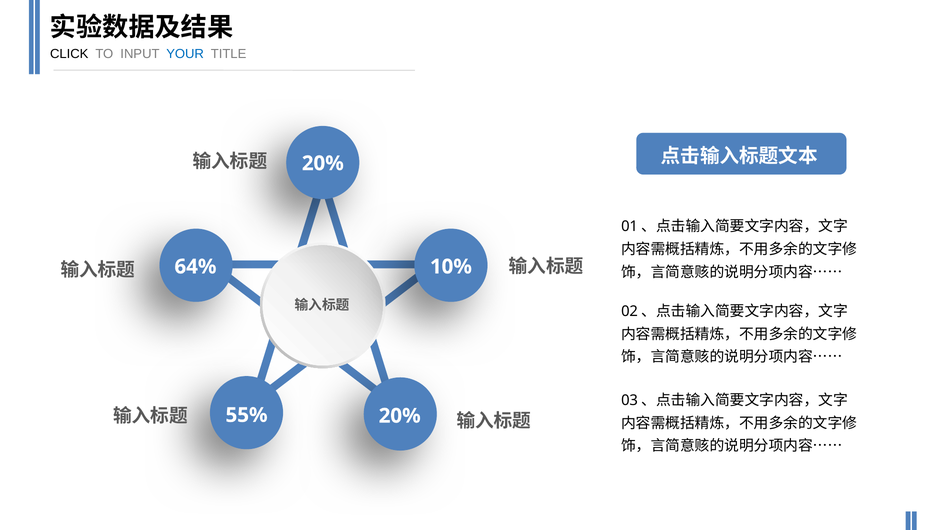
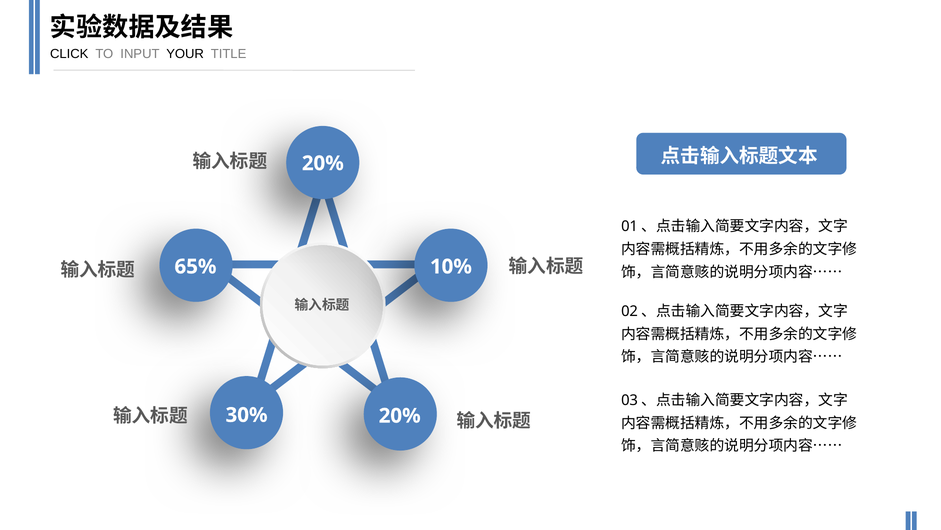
YOUR colour: blue -> black
64%: 64% -> 65%
55%: 55% -> 30%
